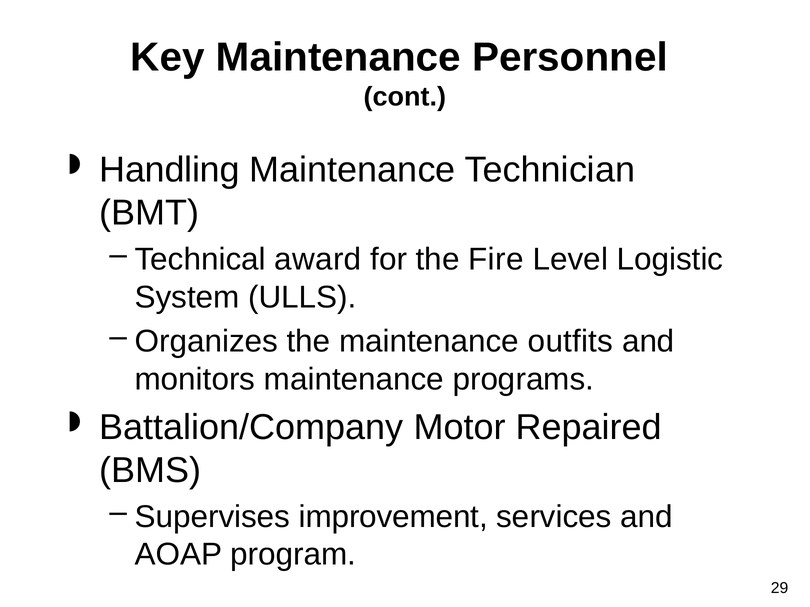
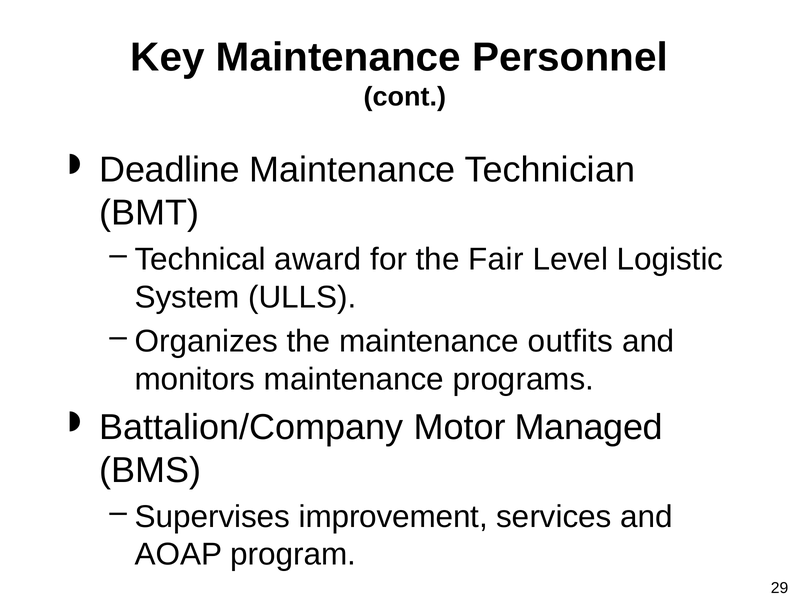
Handling: Handling -> Deadline
Fire: Fire -> Fair
Repaired: Repaired -> Managed
